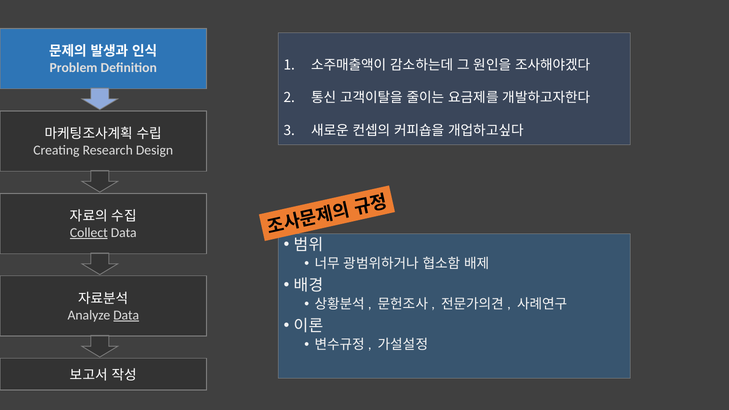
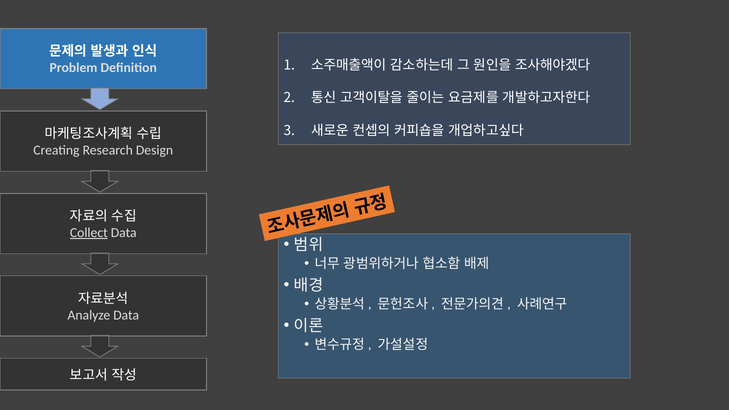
Data at (126, 315) underline: present -> none
